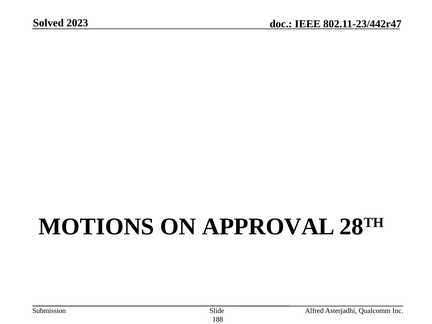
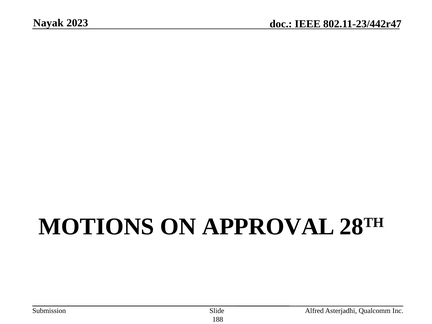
Solved: Solved -> Nayak
